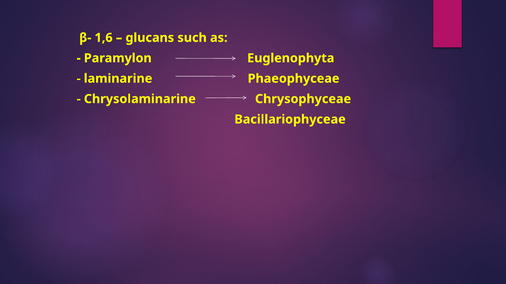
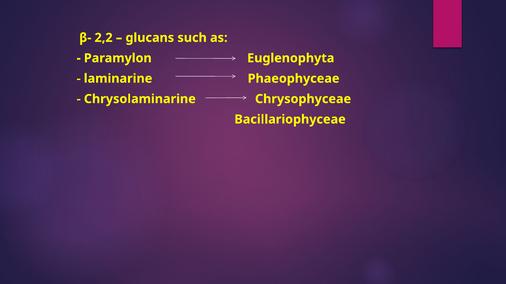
1,6: 1,6 -> 2,2
